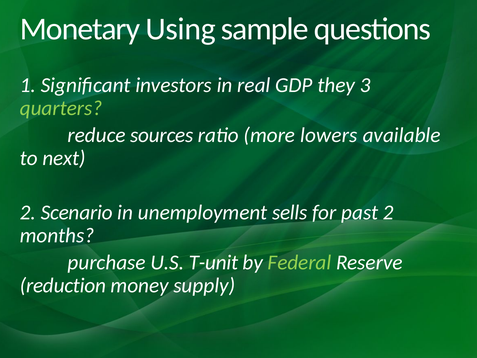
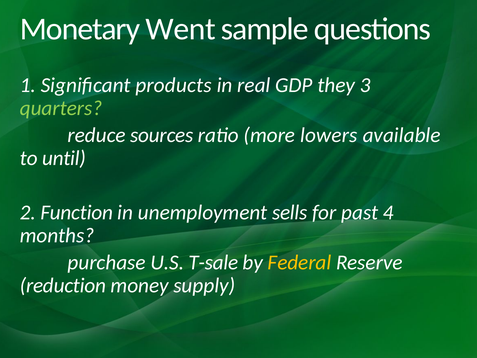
Using: Using -> Went
investors: investors -> products
next: next -> until
Scenario: Scenario -> Function
past 2: 2 -> 4
T-unit: T-unit -> T-sale
Federal colour: light green -> yellow
